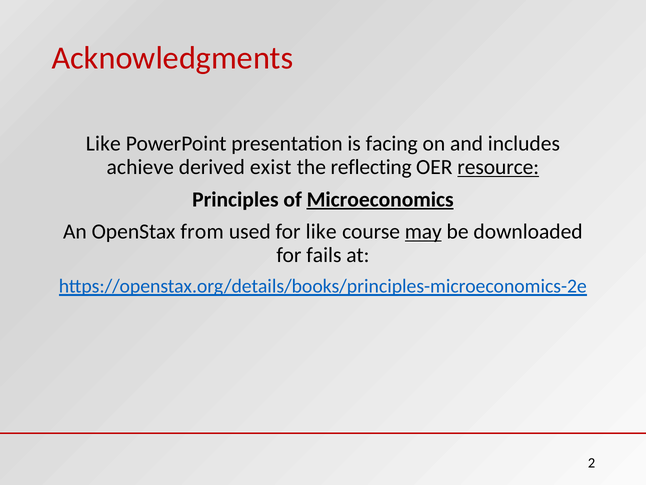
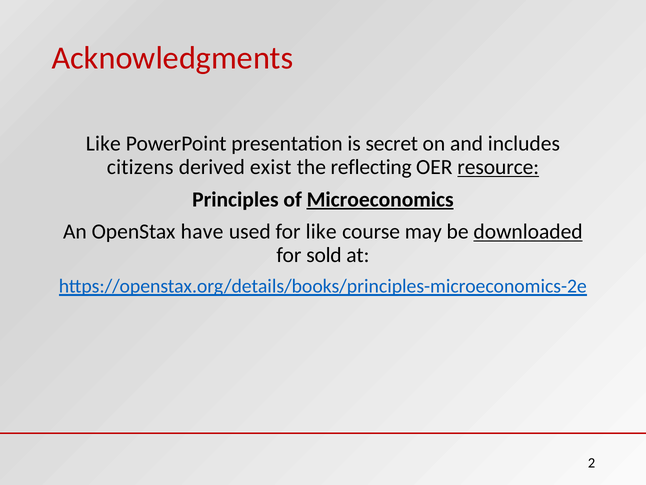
facing: facing -> secret
achieve: achieve -> citizens
from: from -> have
may underline: present -> none
downloaded underline: none -> present
fails: fails -> sold
